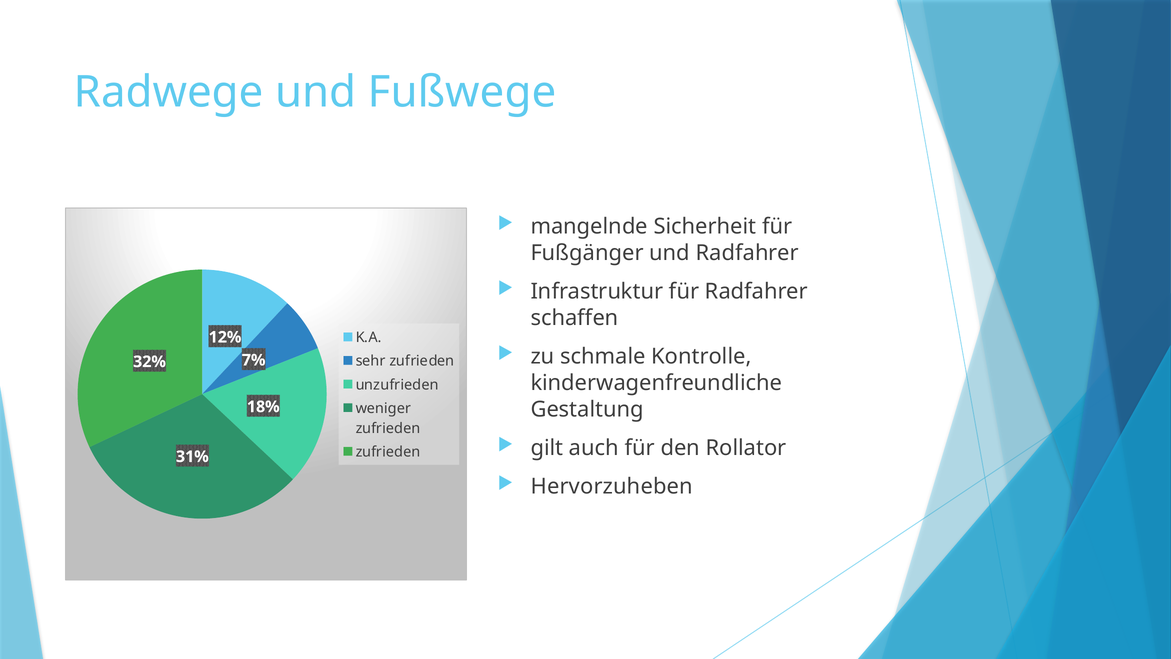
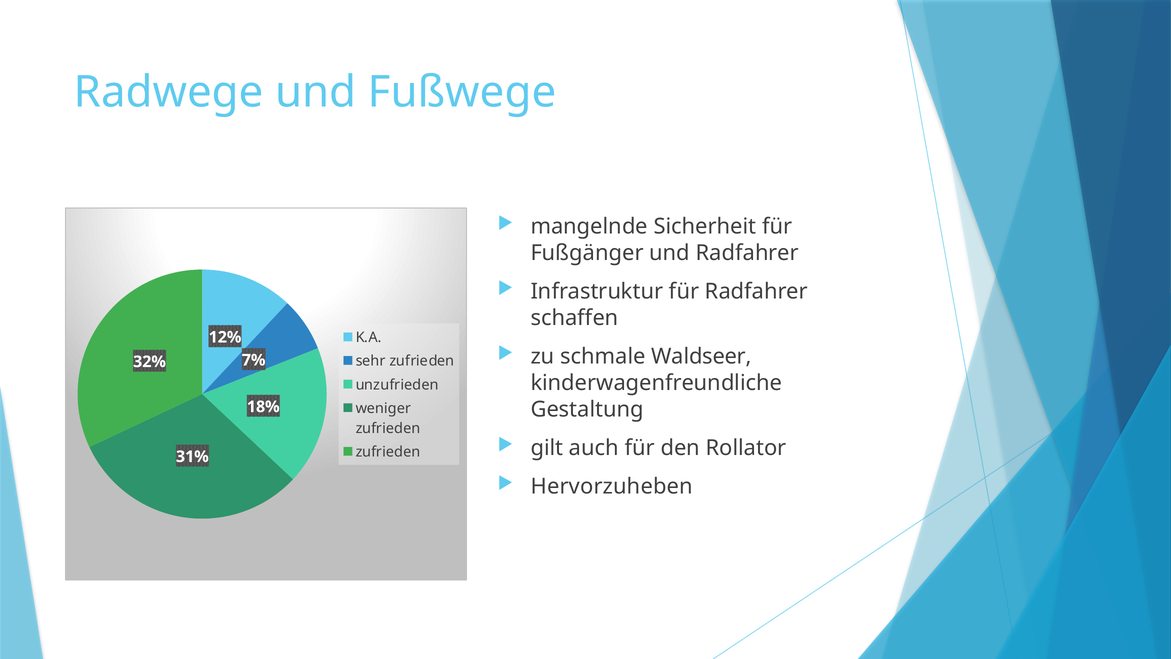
Kontrolle: Kontrolle -> Waldseer
